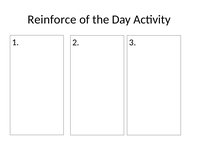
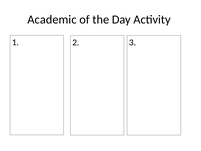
Reinforce: Reinforce -> Academic
